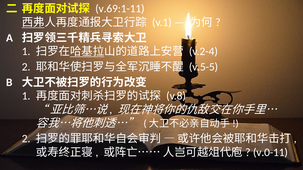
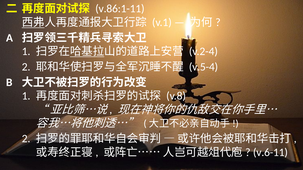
v.69:1-11: v.69:1-11 -> v.86:1-11
v.5-5: v.5-5 -> v.5-4
v.0-11: v.0-11 -> v.6-11
